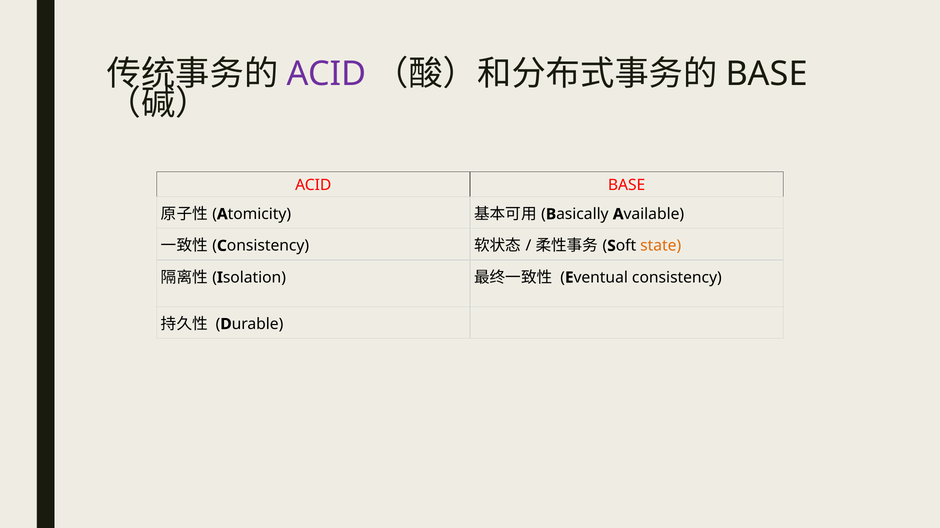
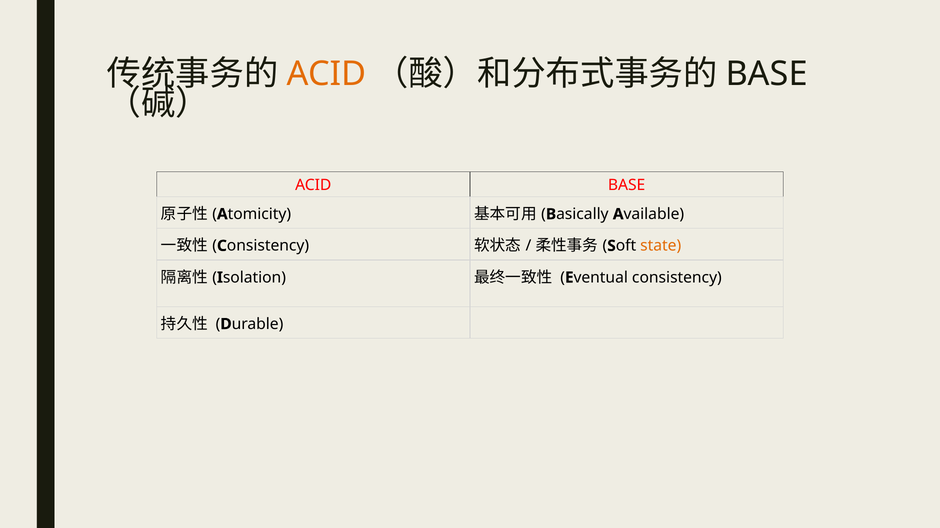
ACID at (326, 74) colour: purple -> orange
